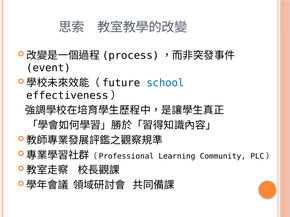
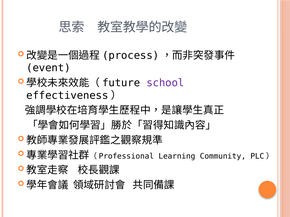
school colour: blue -> purple
